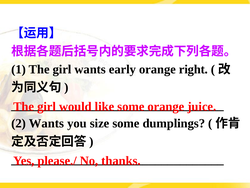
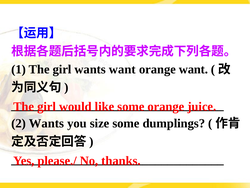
wants early: early -> want
orange right: right -> want
